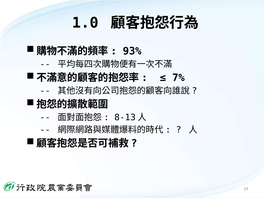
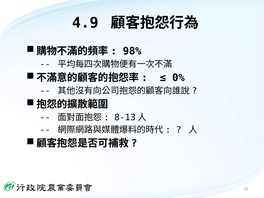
1.0: 1.0 -> 4.9
93%: 93% -> 98%
7%: 7% -> 0%
